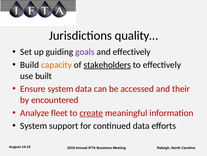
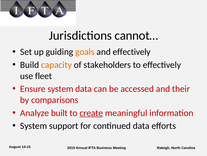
quality…: quality… -> cannot…
goals colour: purple -> orange
stakeholders underline: present -> none
built: built -> fleet
encountered: encountered -> comparisons
fleet: fleet -> built
